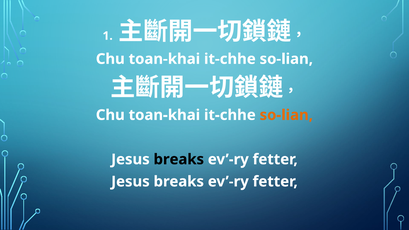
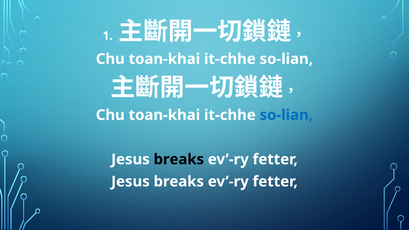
so-lian at (286, 115) colour: orange -> blue
